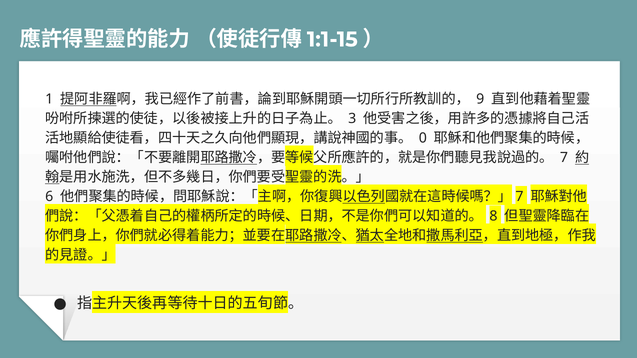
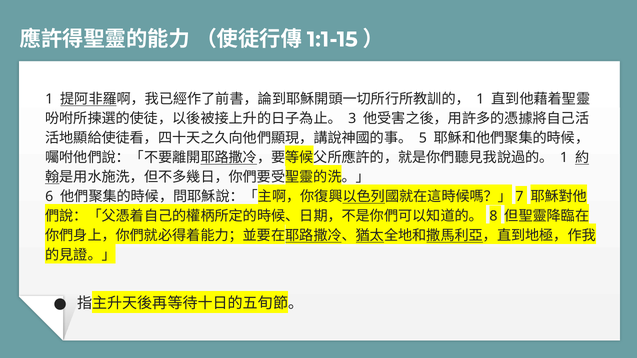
9 at (480, 99): 9 -> 1
0: 0 -> 5
7 at (564, 158): 7 -> 1
